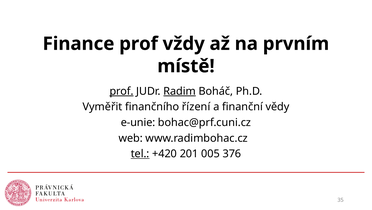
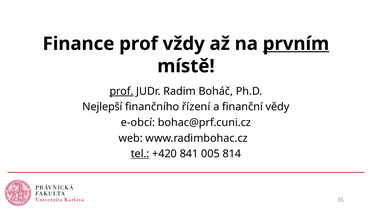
prvním underline: none -> present
Radim underline: present -> none
Vyměřit: Vyměřit -> Nejlepší
e-unie: e-unie -> e-obcí
201: 201 -> 841
376: 376 -> 814
